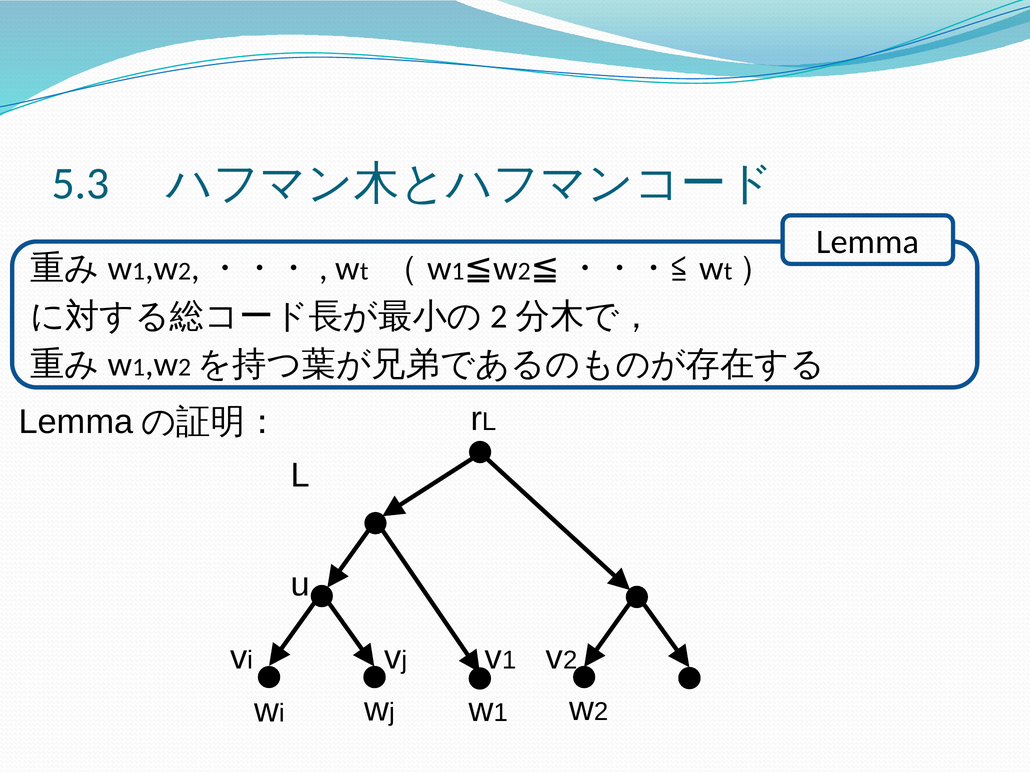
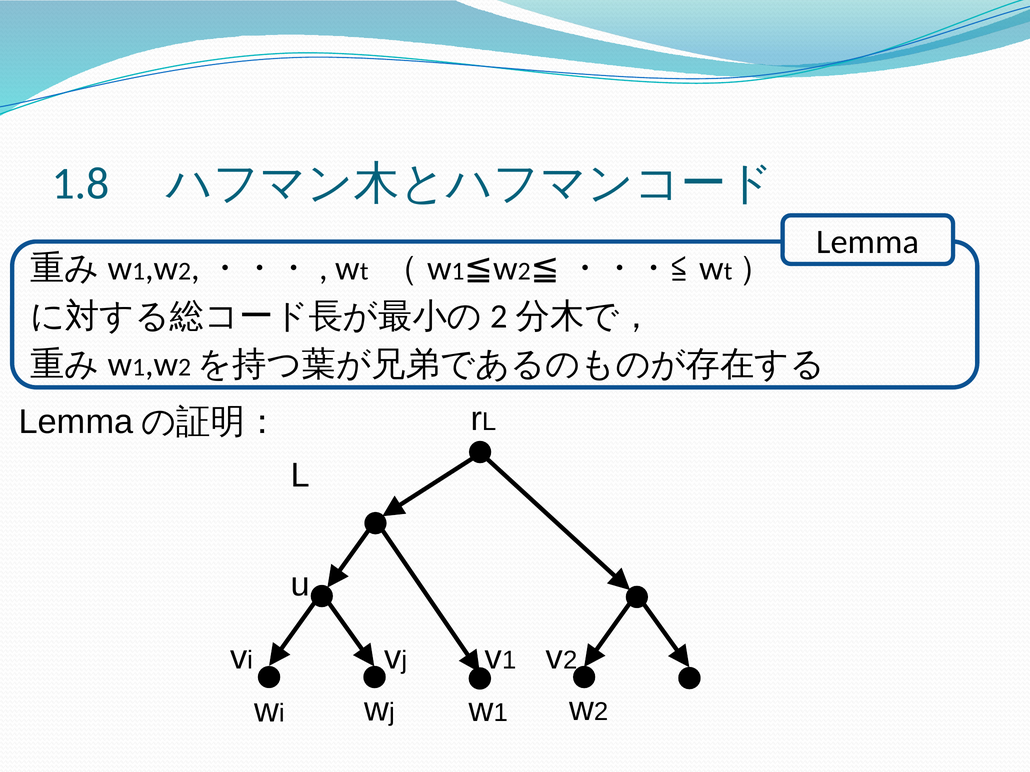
5.3: 5.3 -> 1.8
